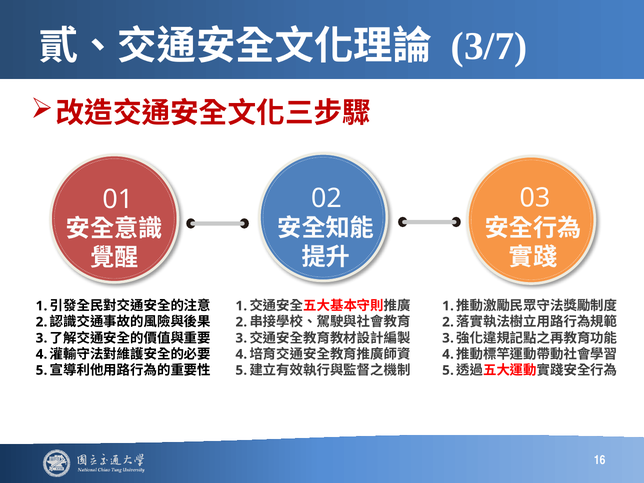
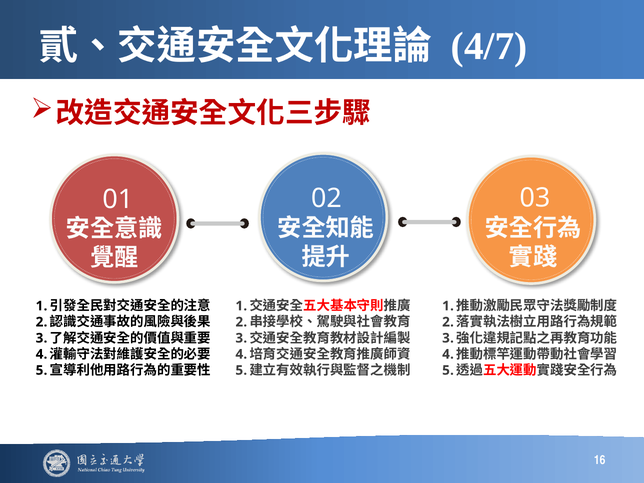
3/7: 3/7 -> 4/7
